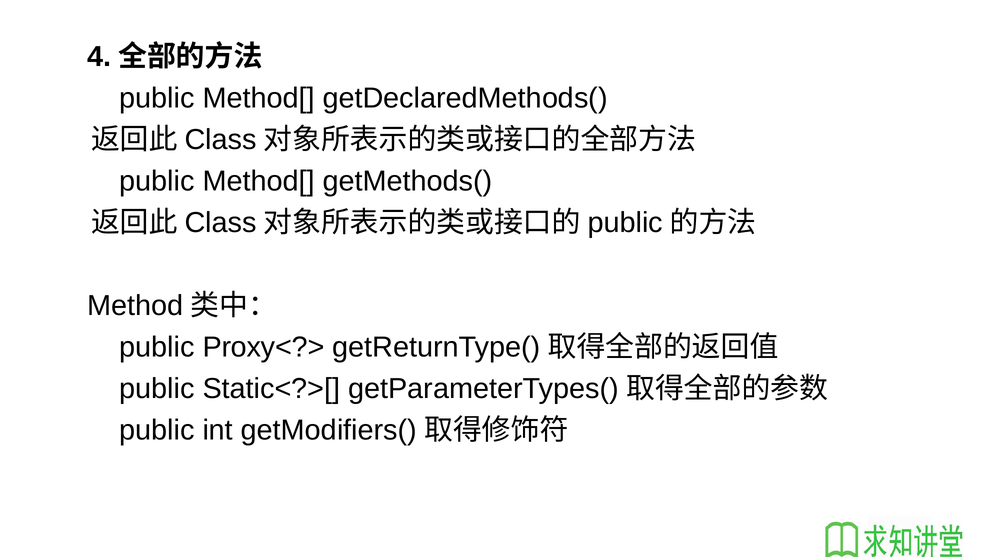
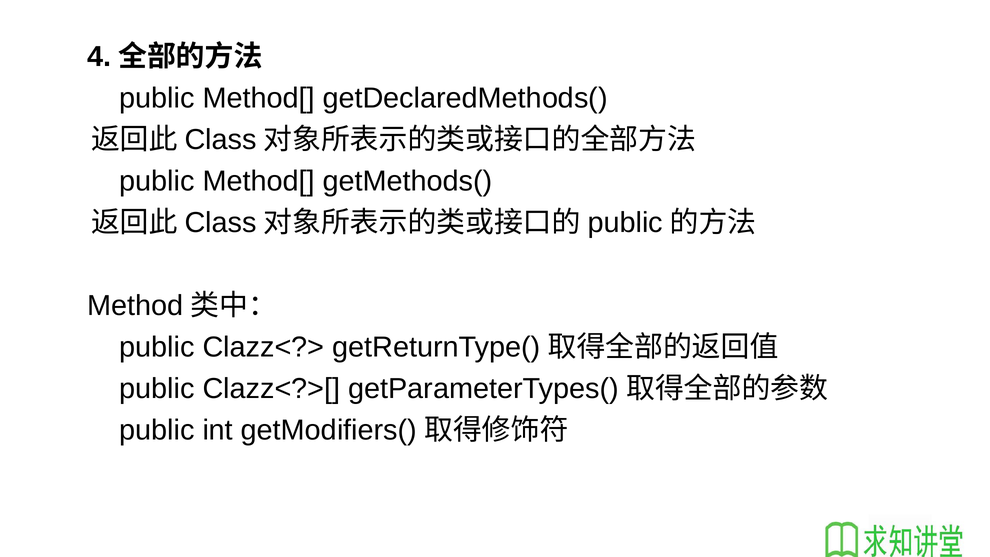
Proxy<?>: Proxy<?> -> Clazz<?>
Static<?>[: Static<?>[ -> Clazz<?>[
